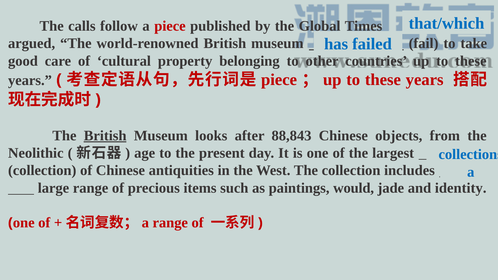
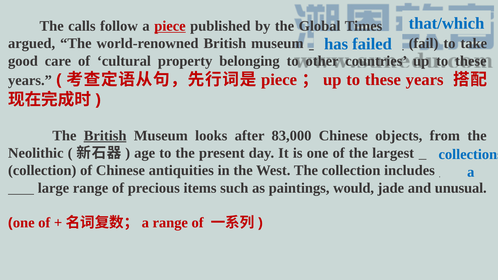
piece at (170, 26) underline: none -> present
88,843: 88,843 -> 83,000
identity: identity -> unusual
